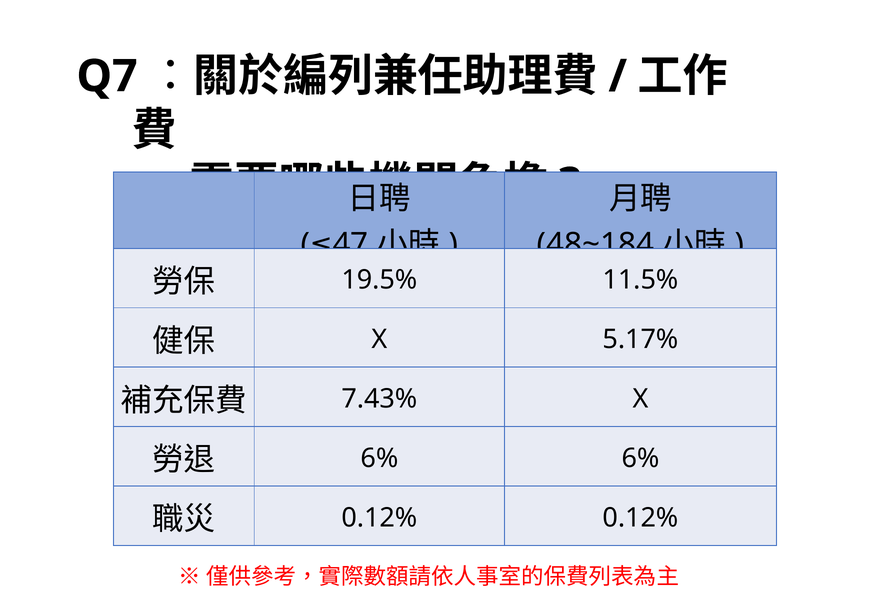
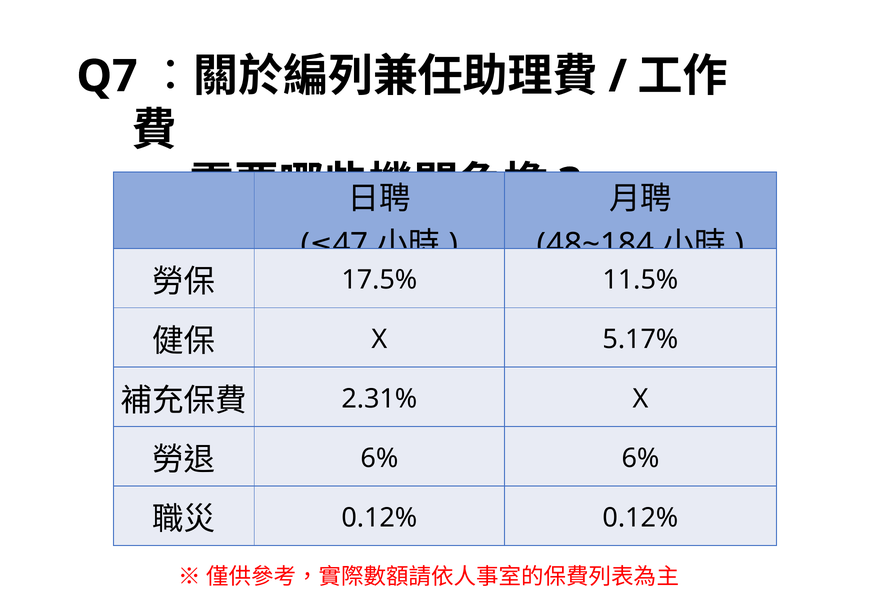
19.5%: 19.5% -> 17.5%
7.43%: 7.43% -> 2.31%
